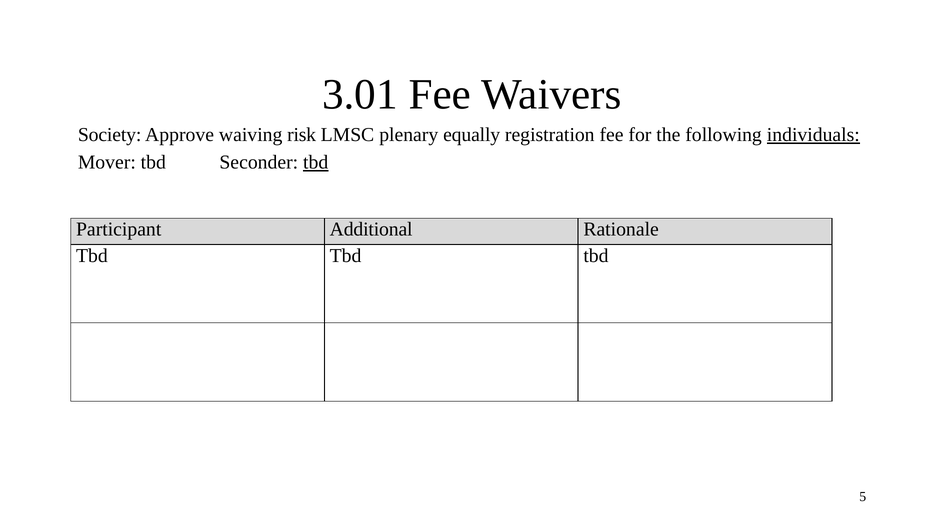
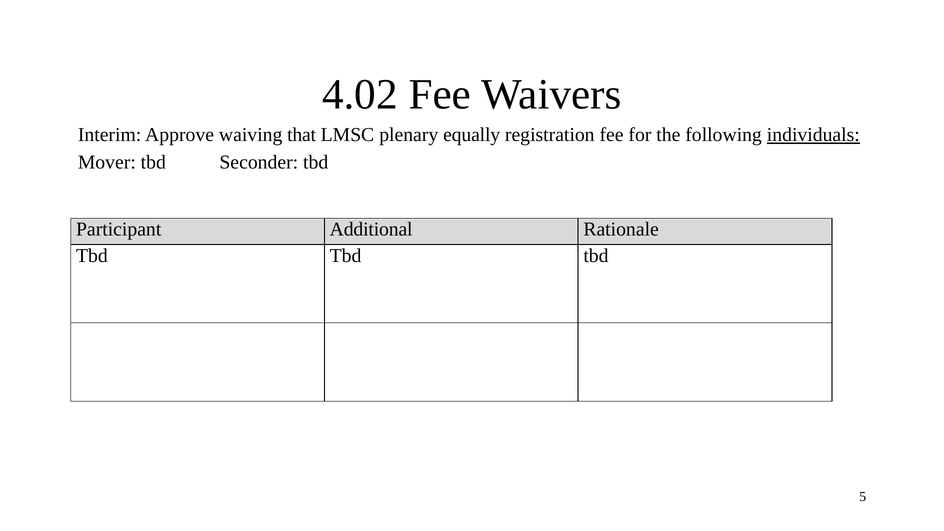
3.01: 3.01 -> 4.02
Society: Society -> Interim
risk: risk -> that
tbd at (316, 162) underline: present -> none
